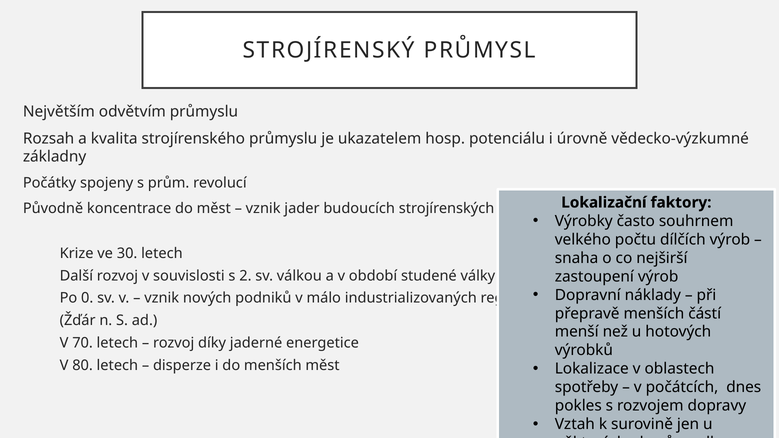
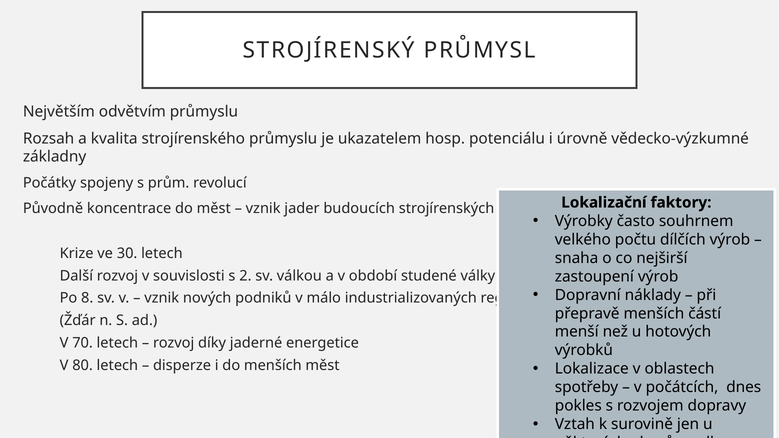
0: 0 -> 8
